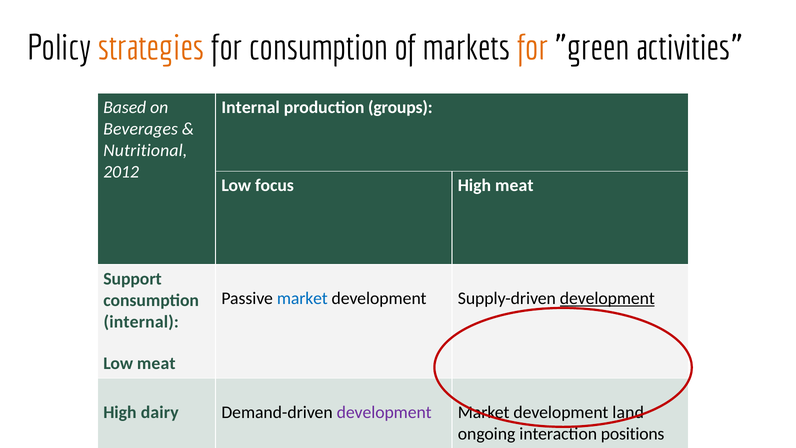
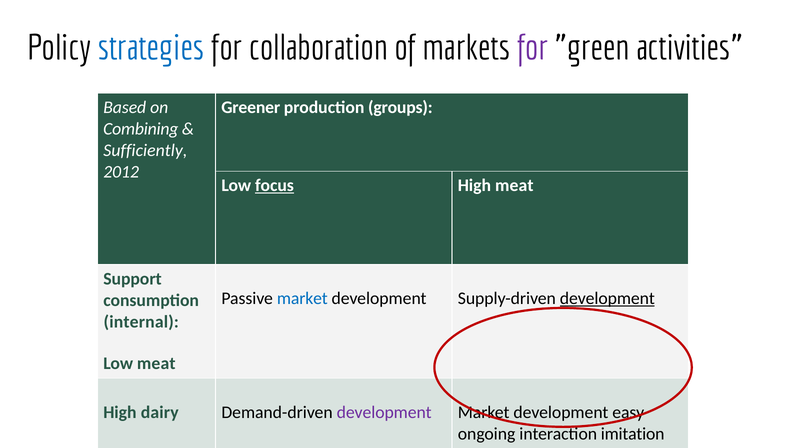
strategies colour: orange -> blue
for consumption: consumption -> collaboration
for at (533, 48) colour: orange -> purple
Internal at (251, 107): Internal -> Greener
Beverages: Beverages -> Combining
Nutritional: Nutritional -> Sufficiently
focus underline: none -> present
land: land -> easy
positions: positions -> imitation
